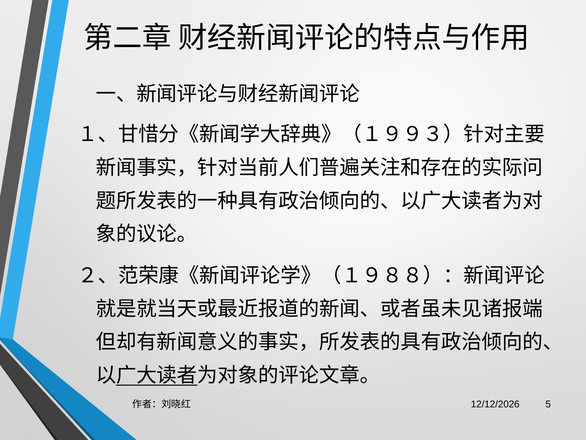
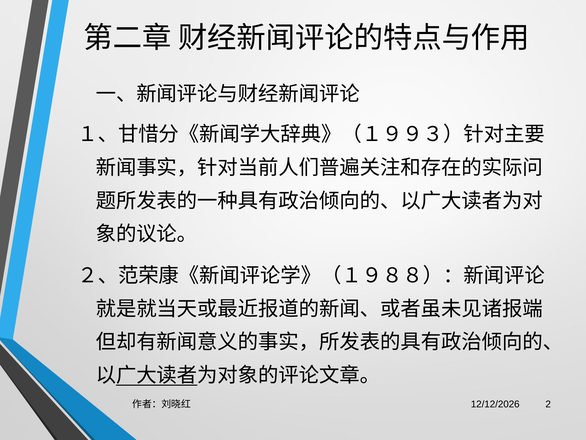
5: 5 -> 2
